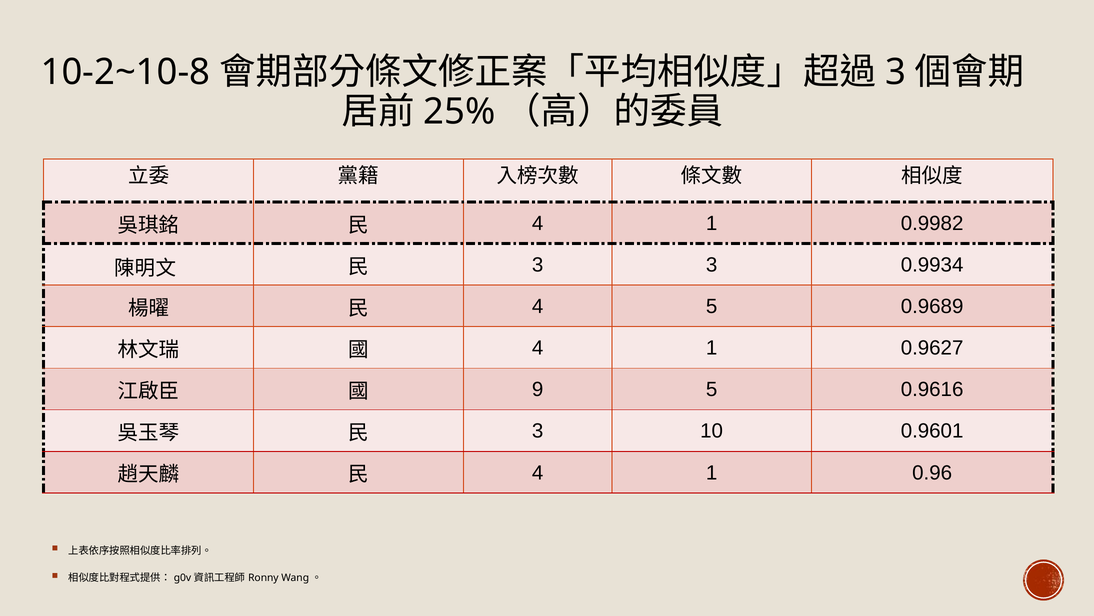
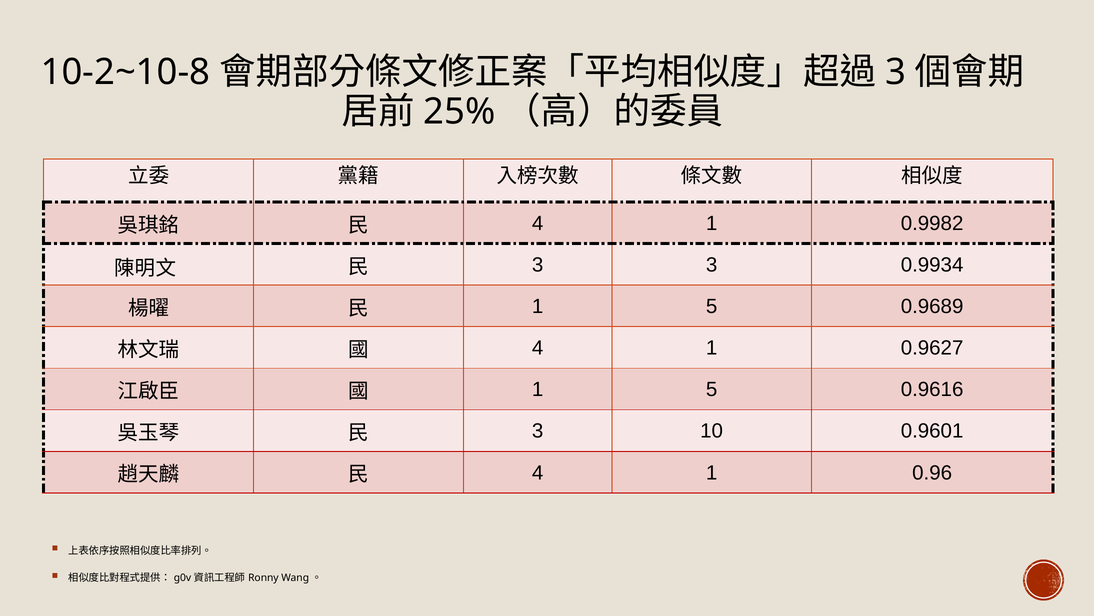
4 at (538, 306): 4 -> 1
9 at (538, 389): 9 -> 1
